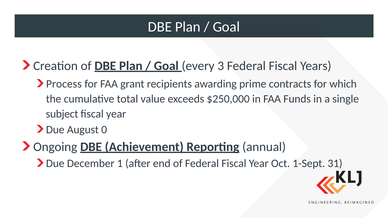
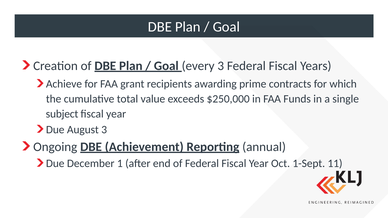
Process: Process -> Achieve
August 0: 0 -> 3
31: 31 -> 11
